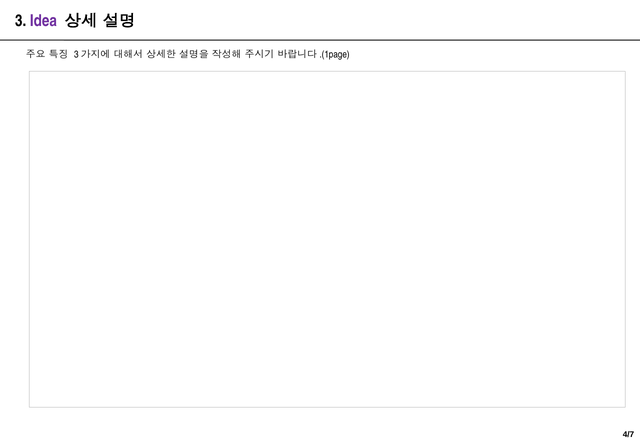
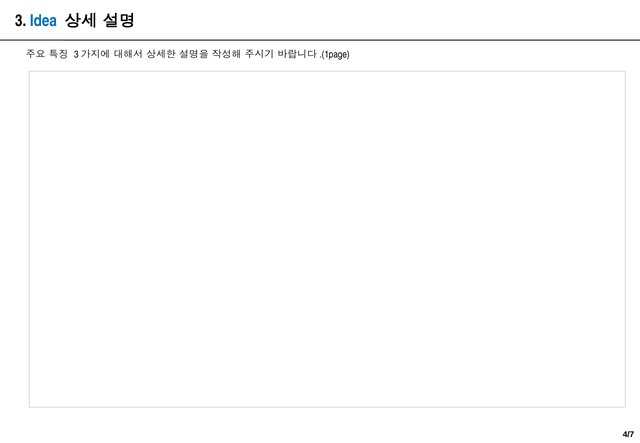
Idea colour: purple -> blue
